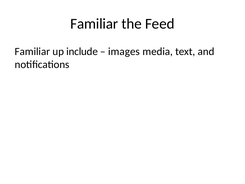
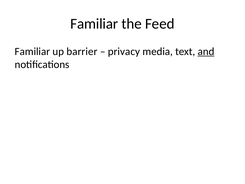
include: include -> barrier
images: images -> privacy
and underline: none -> present
